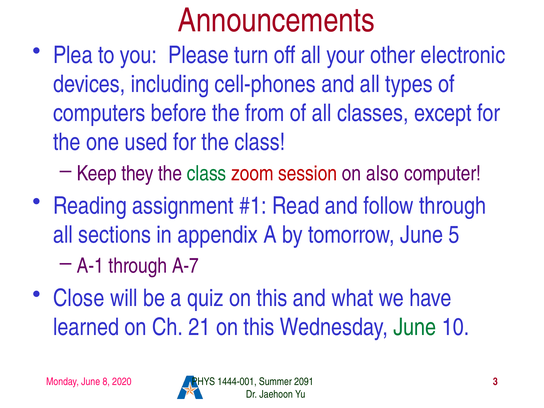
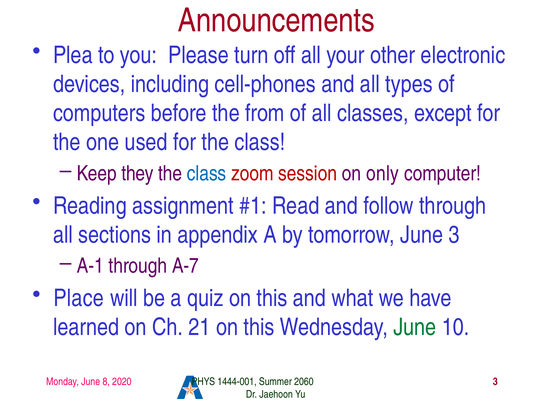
class at (207, 173) colour: green -> blue
also: also -> only
June 5: 5 -> 3
Close: Close -> Place
2091: 2091 -> 2060
